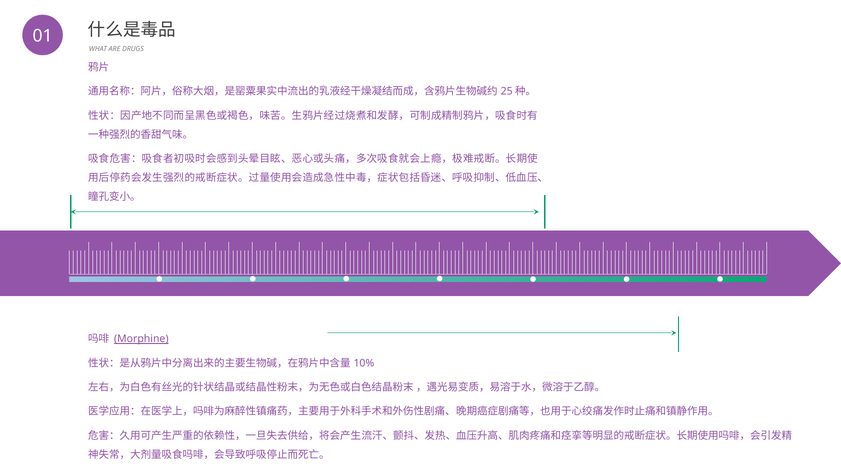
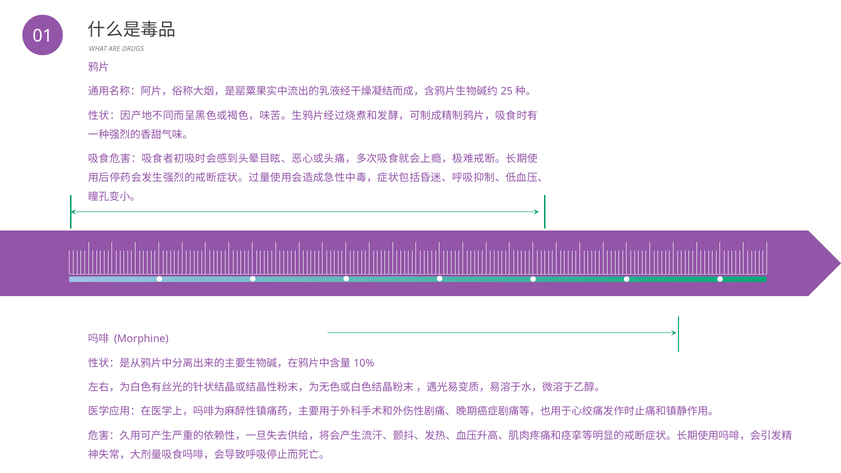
Morphine underline: present -> none
